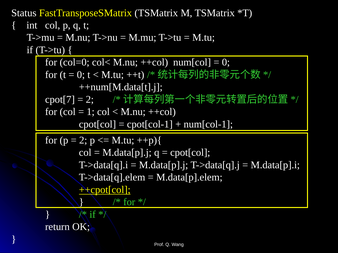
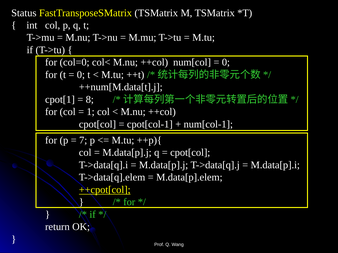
cpot[7: cpot[7 -> cpot[1
2 at (90, 100): 2 -> 8
2 at (83, 140): 2 -> 7
